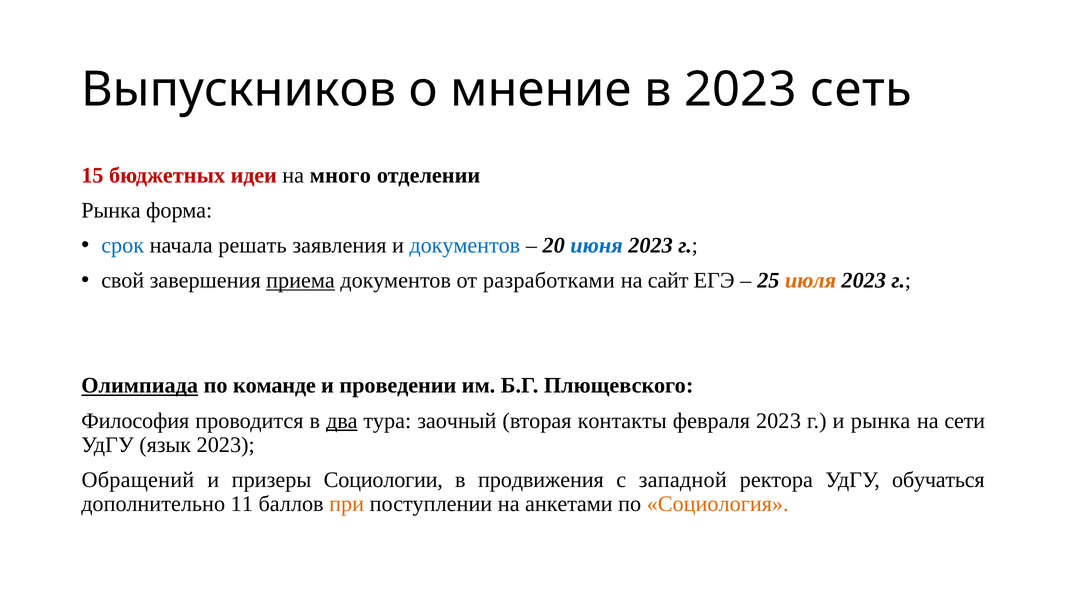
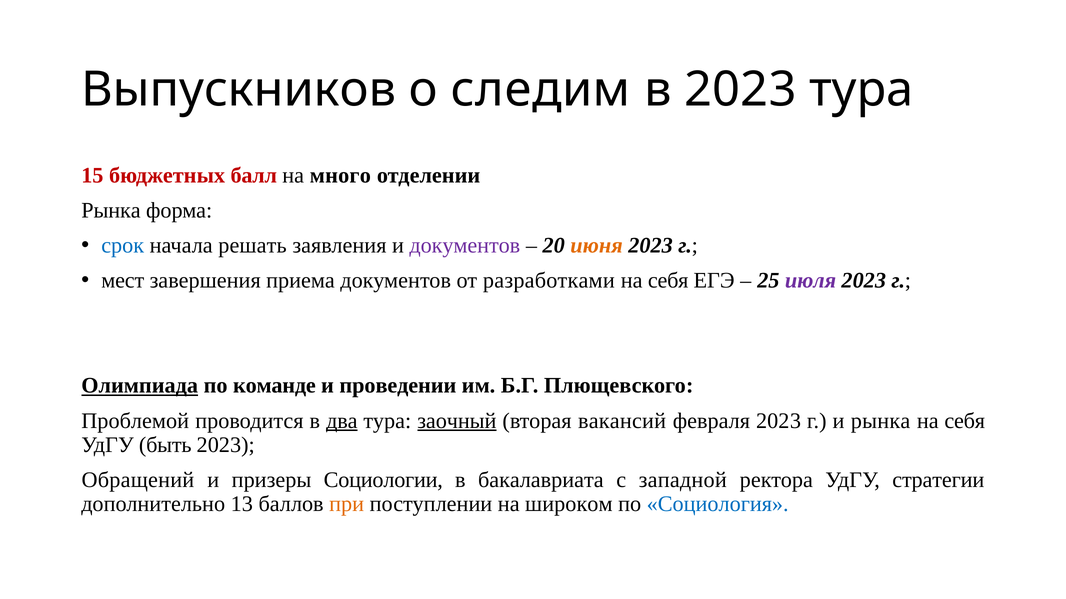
мнение: мнение -> следим
2023 сеть: сеть -> тура
идеи: идеи -> балл
документов at (465, 246) colour: blue -> purple
июня colour: blue -> orange
свой: свой -> мест
приема underline: present -> none
сайт at (668, 281): сайт -> себя
июля colour: orange -> purple
Философия: Философия -> Проблемой
заочный underline: none -> present
контакты: контакты -> вакансий
сети at (965, 421): сети -> себя
язык: язык -> быть
продвижения: продвижения -> бакалавриата
обучаться: обучаться -> стратегии
11: 11 -> 13
анкетами: анкетами -> широком
Социология colour: orange -> blue
